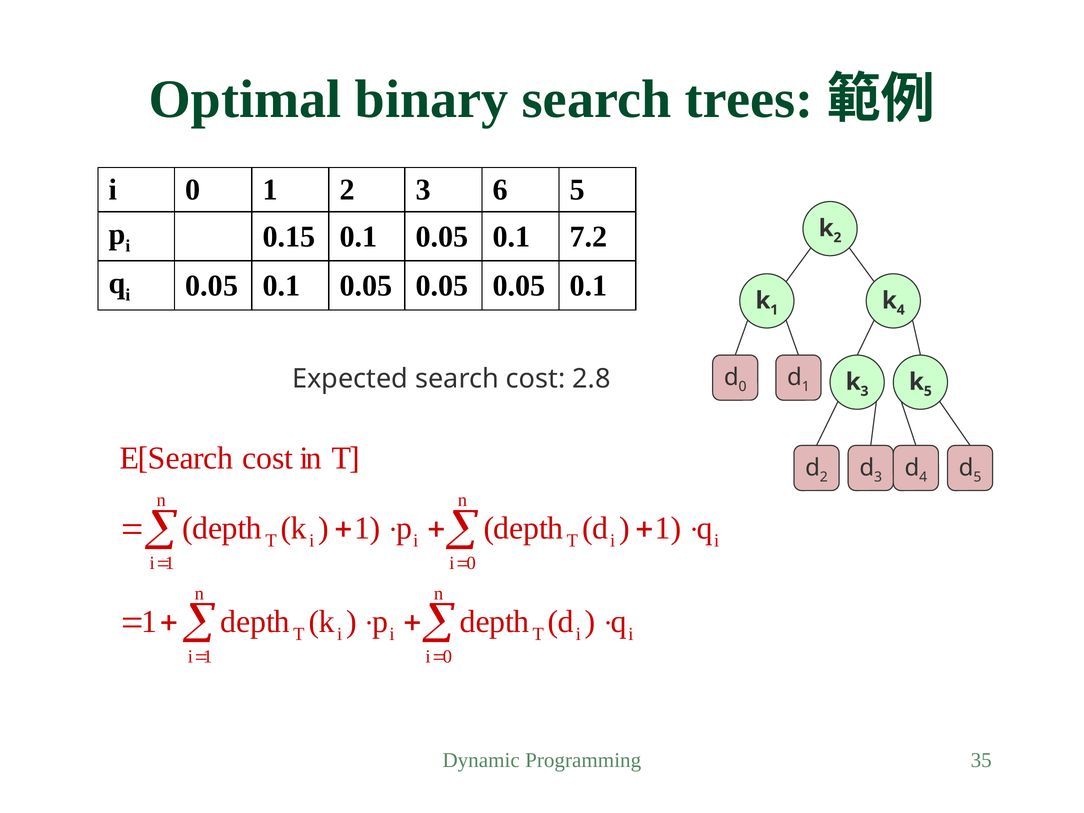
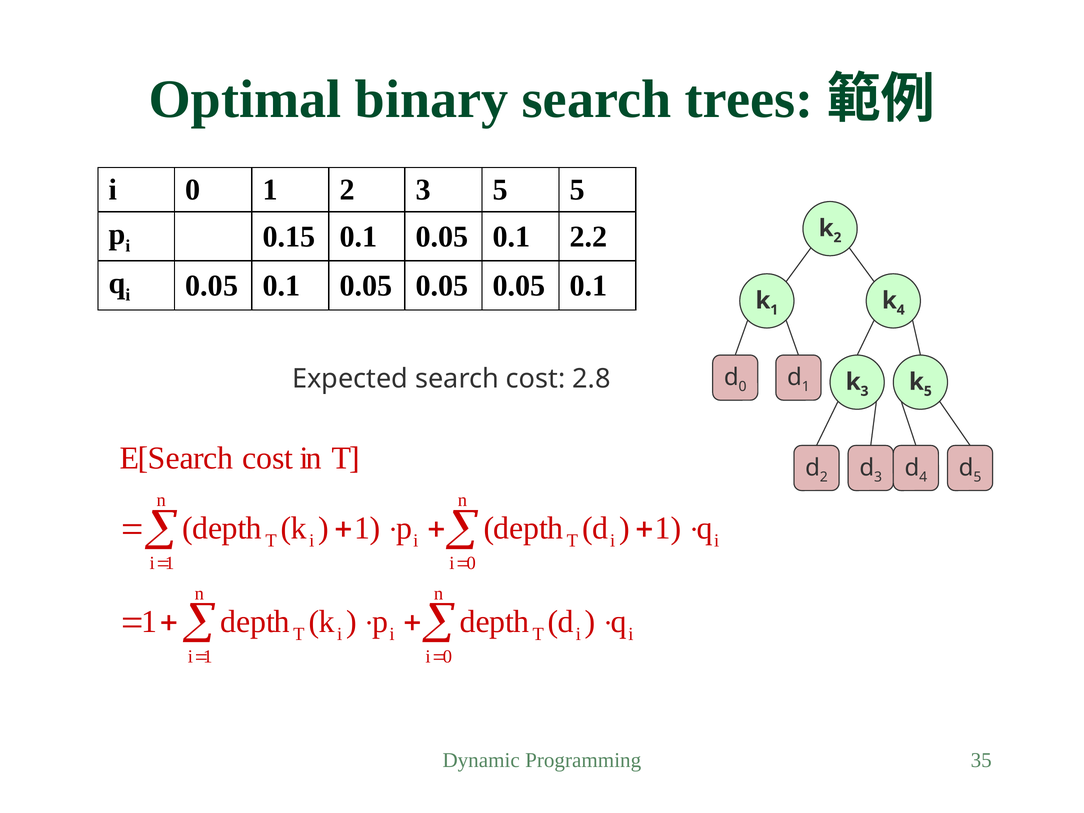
3 6: 6 -> 5
7.2: 7.2 -> 2.2
